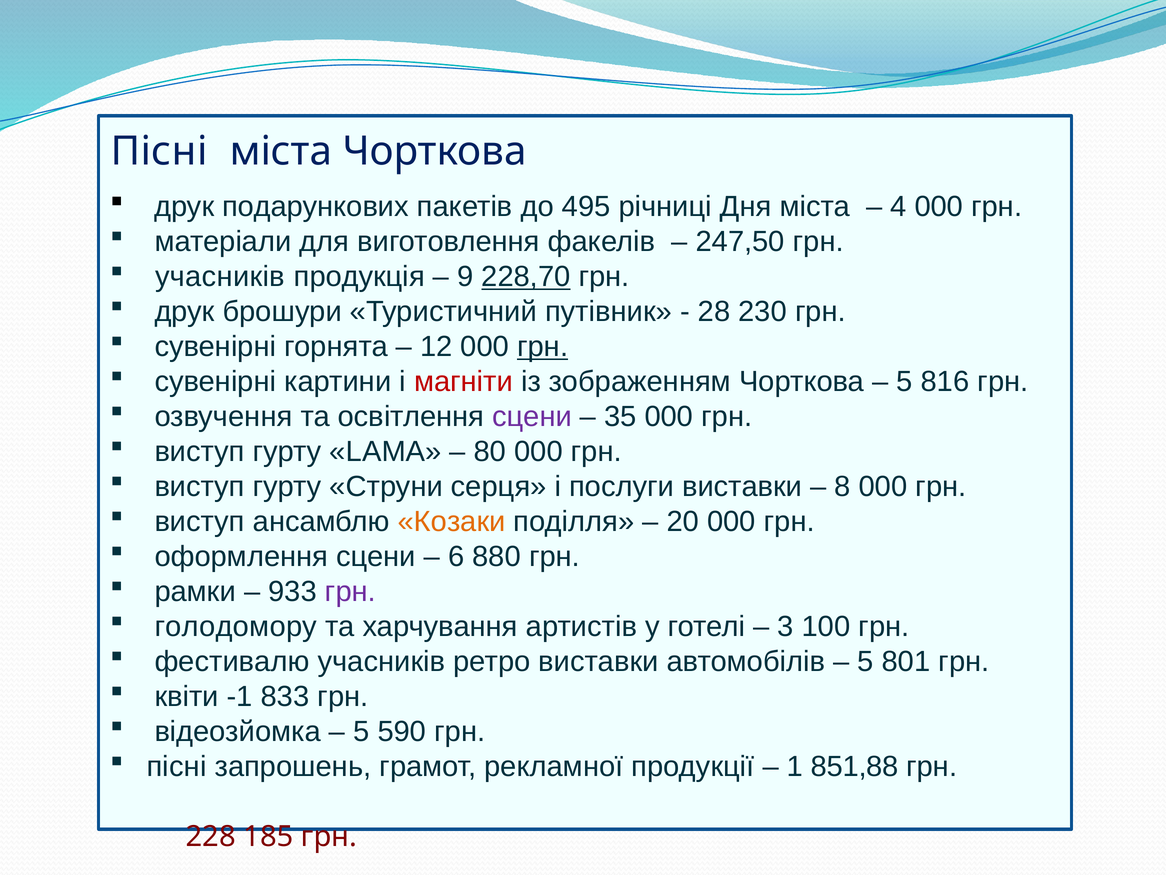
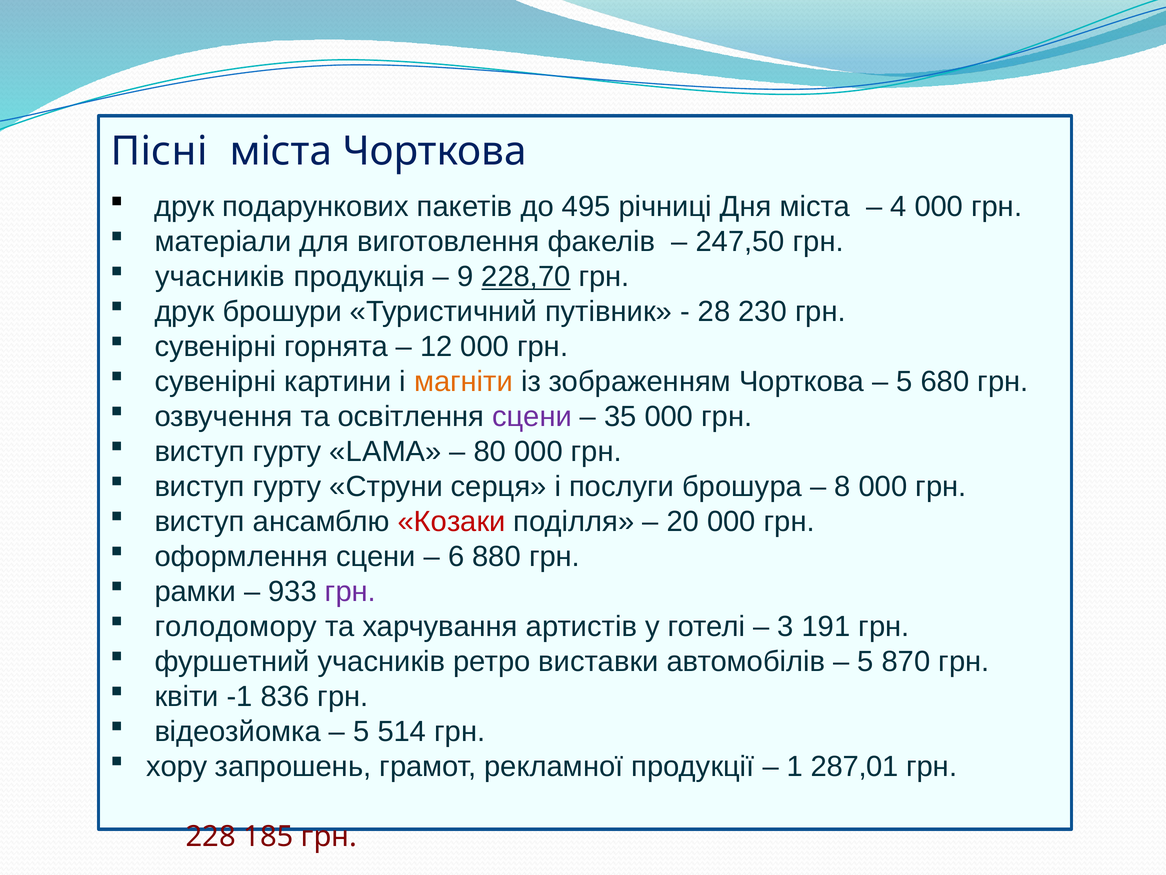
грн at (543, 347) underline: present -> none
магніти colour: red -> orange
816: 816 -> 680
послуги виставки: виставки -> брошура
Козаки colour: orange -> red
100: 100 -> 191
фестивалю: фестивалю -> фуршетний
801: 801 -> 870
833: 833 -> 836
590: 590 -> 514
пісні at (177, 766): пісні -> хору
851,88: 851,88 -> 287,01
